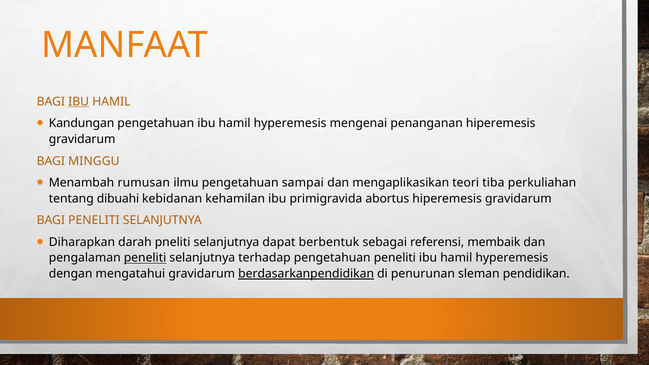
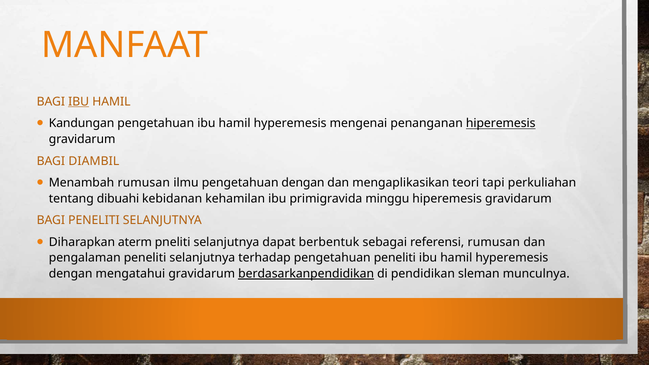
hiperemesis at (501, 123) underline: none -> present
MINGGU: MINGGU -> DIAMBIL
pengetahuan sampai: sampai -> dengan
tiba: tiba -> tapi
abortus: abortus -> minggu
darah: darah -> aterm
referensi membaik: membaik -> rumusan
peneliti at (145, 258) underline: present -> none
penurunan: penurunan -> pendidikan
pendidikan: pendidikan -> munculnya
